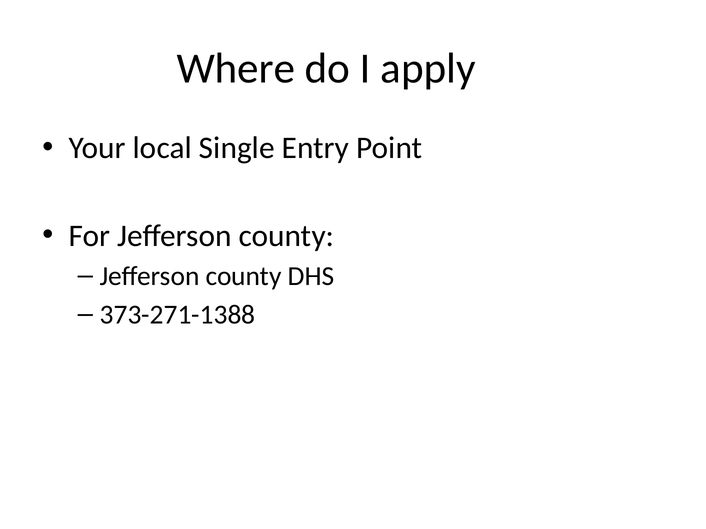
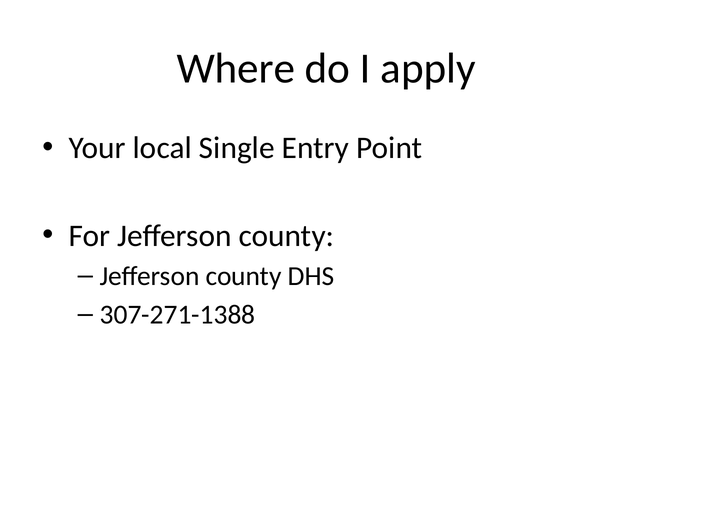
373-271-1388: 373-271-1388 -> 307-271-1388
